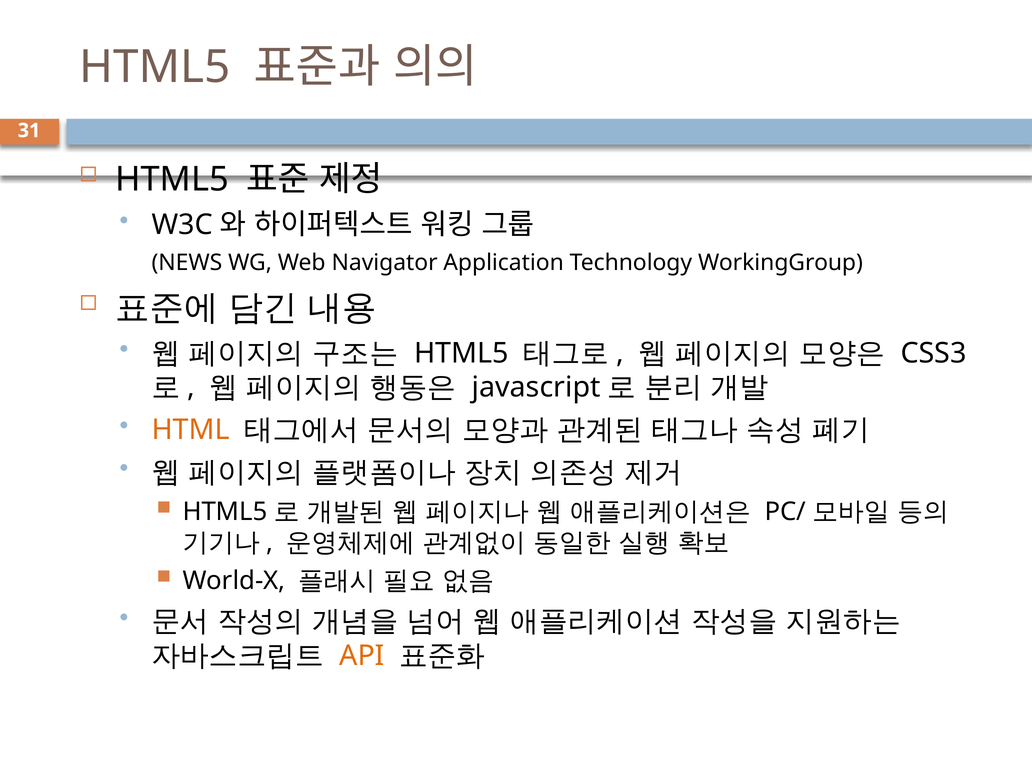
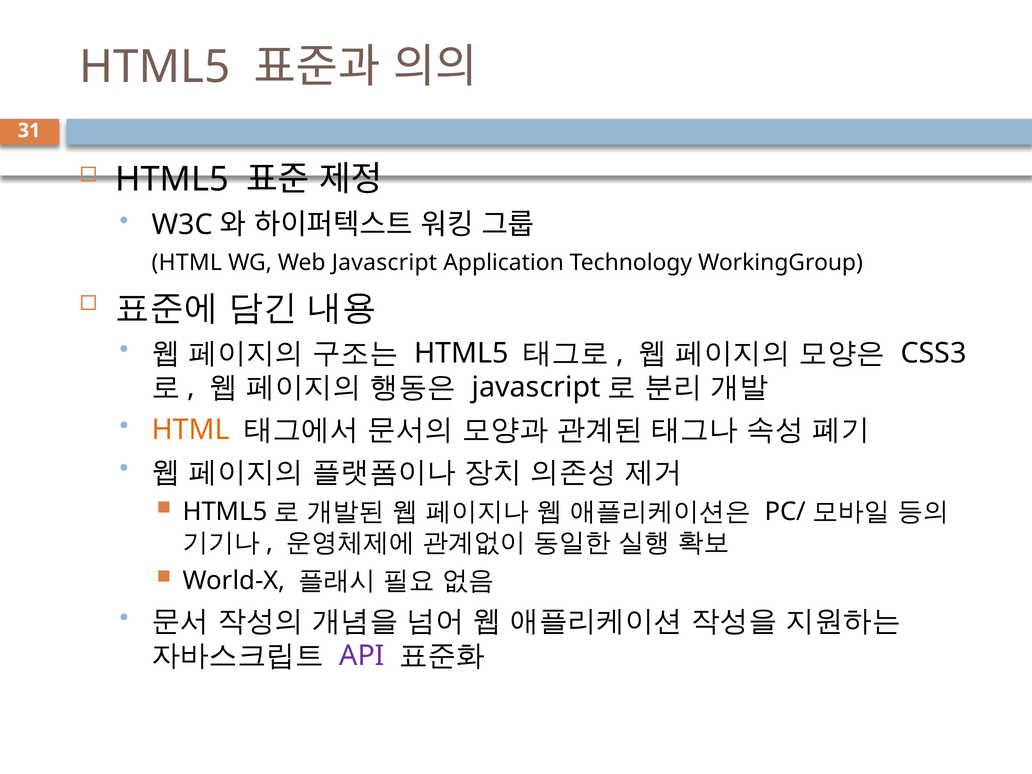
NEWS at (187, 262): NEWS -> HTML
Navigator: Navigator -> Javascript
API colour: orange -> purple
